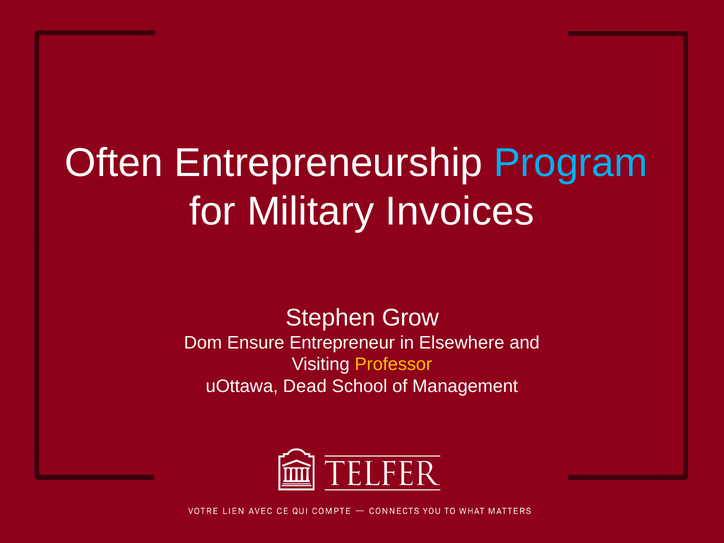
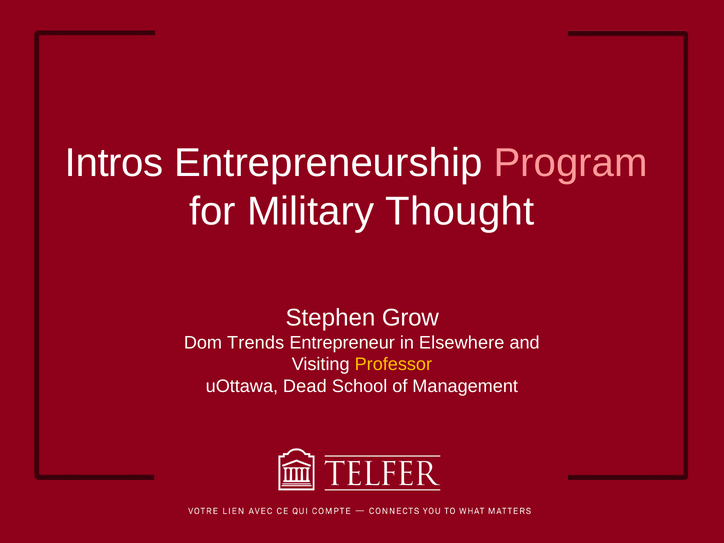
Often: Often -> Intros
Program colour: light blue -> pink
Invoices: Invoices -> Thought
Ensure: Ensure -> Trends
